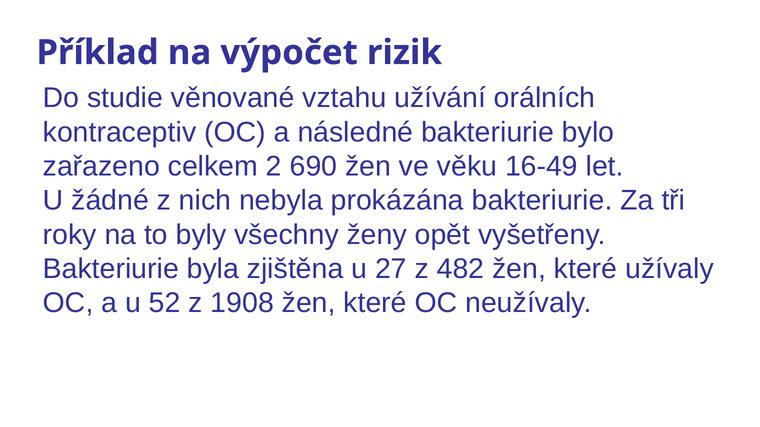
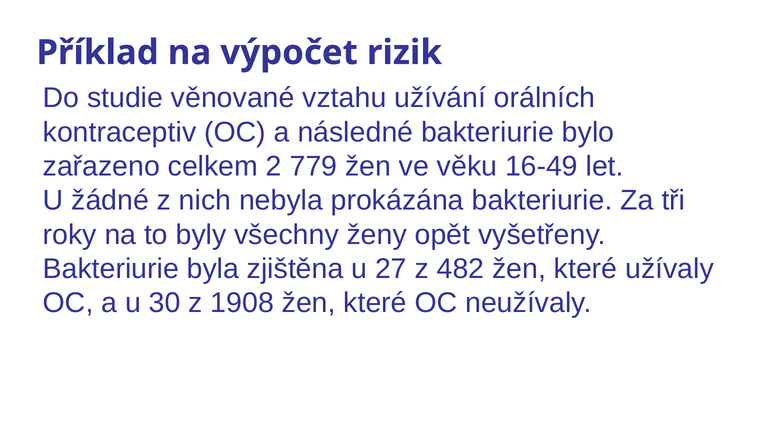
690: 690 -> 779
52: 52 -> 30
